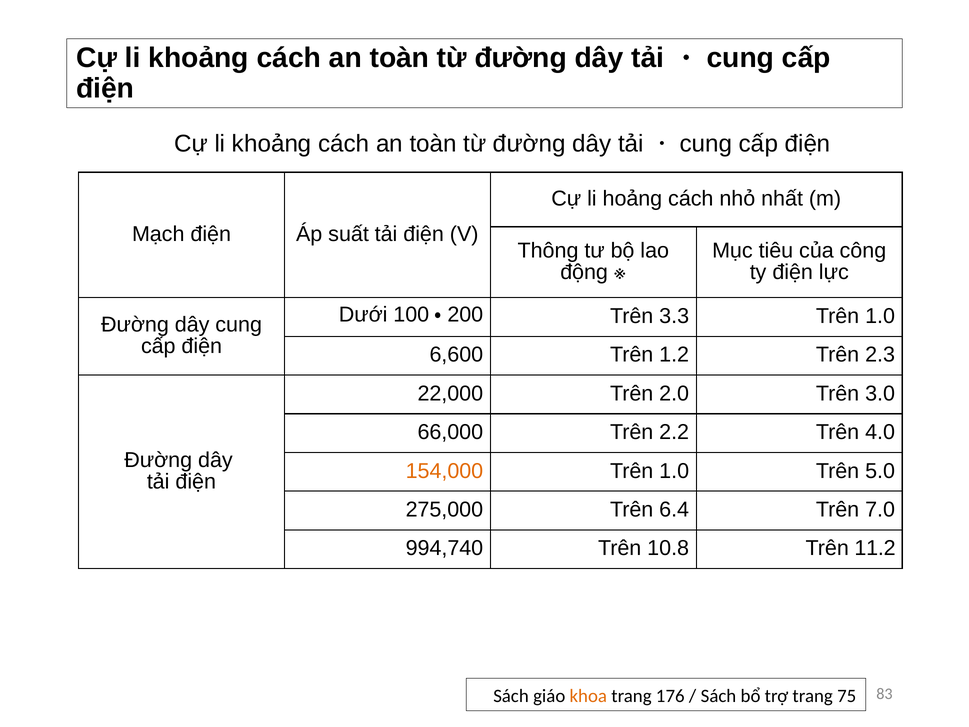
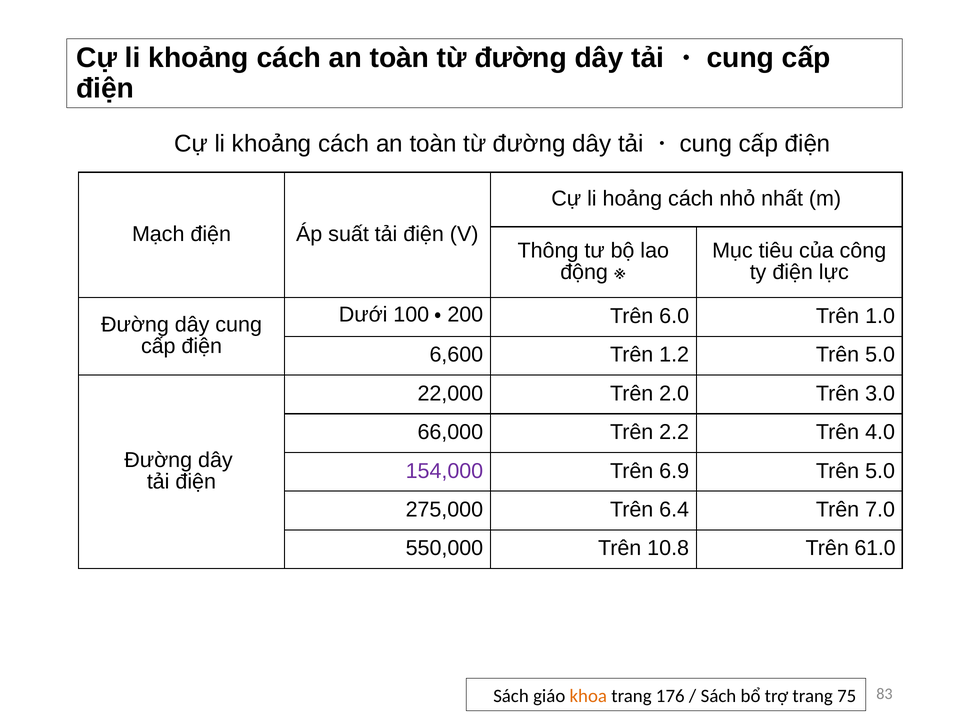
3.3: 3.3 -> 6.0
1.2 Trên 2.3: 2.3 -> 5.0
154,000 colour: orange -> purple
1.0 at (674, 471): 1.0 -> 6.9
994,740: 994,740 -> 550,000
11.2: 11.2 -> 61.0
